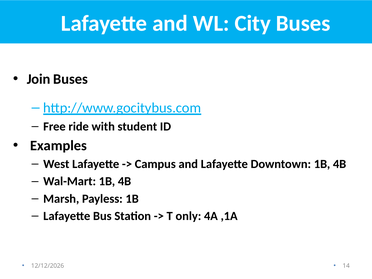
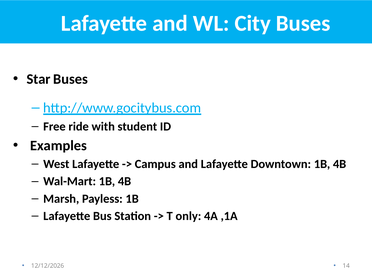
Join: Join -> Star
